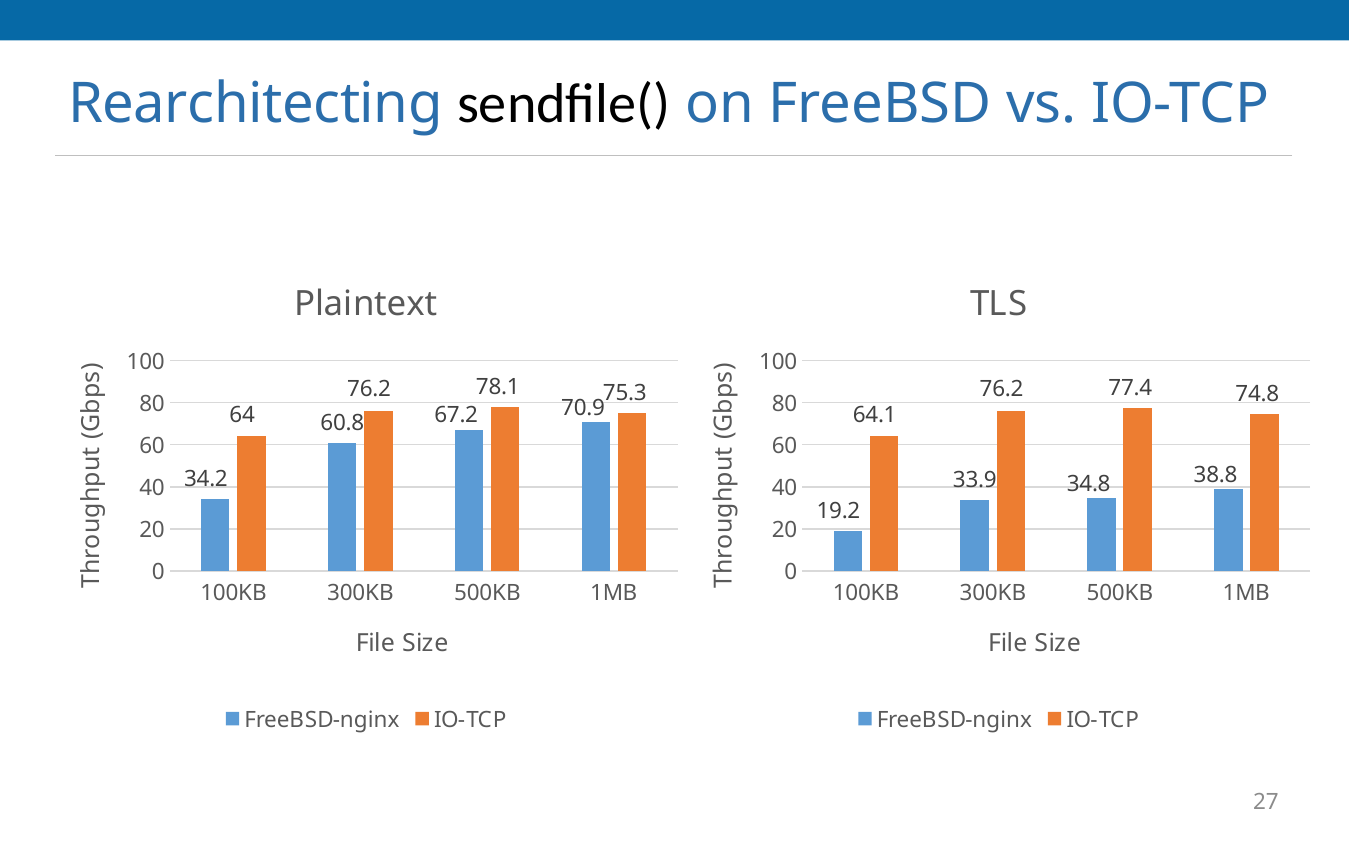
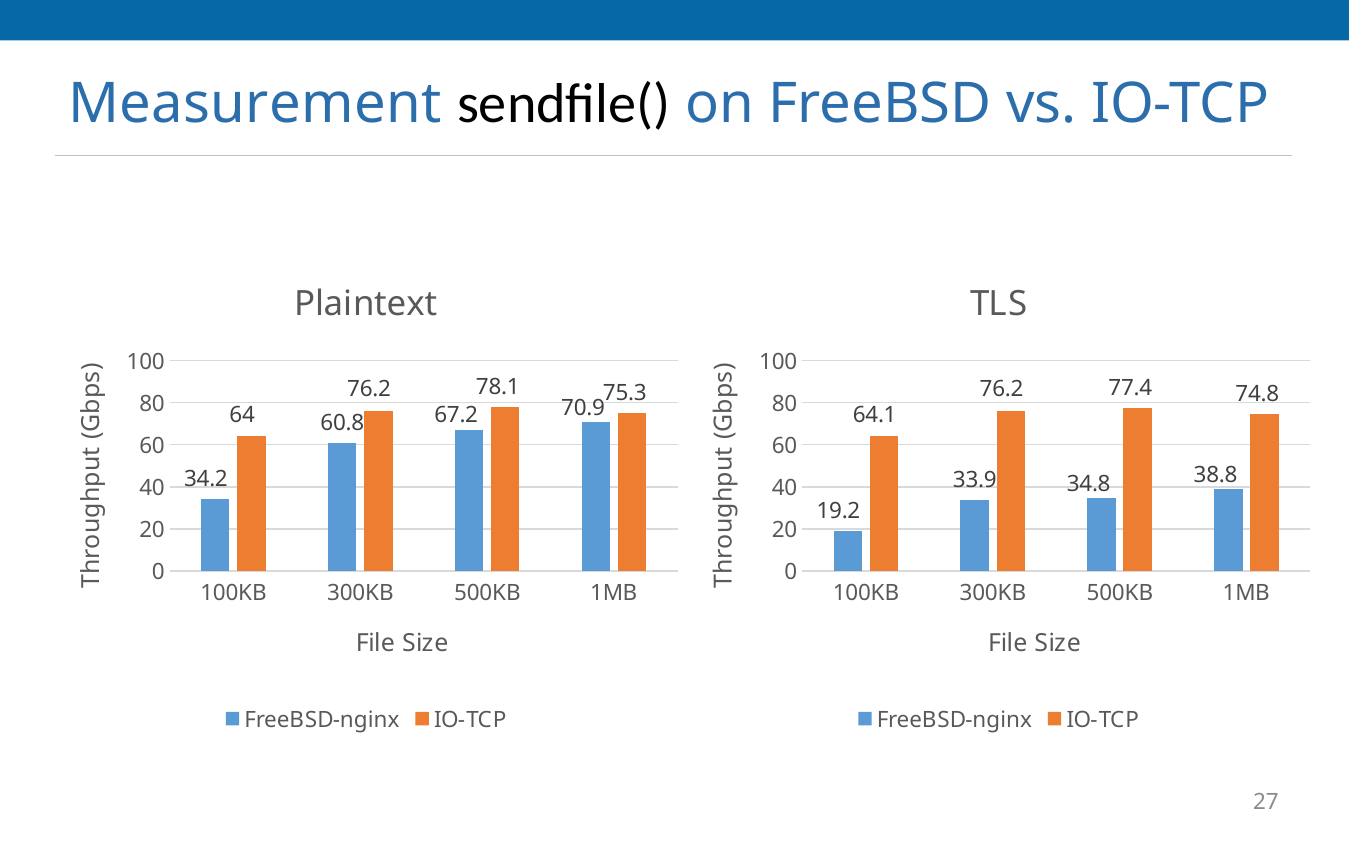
Rearchitecting: Rearchitecting -> Measurement
